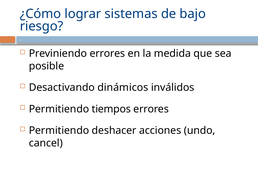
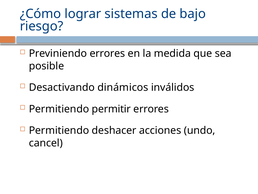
tiempos: tiempos -> permitir
